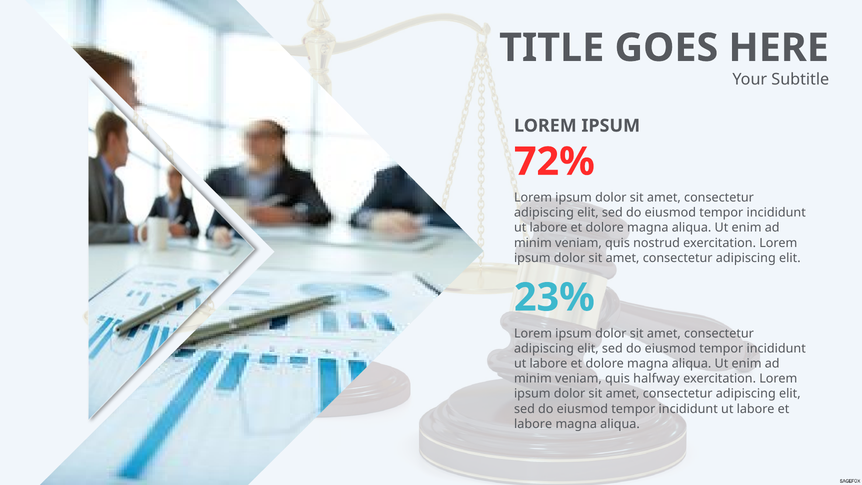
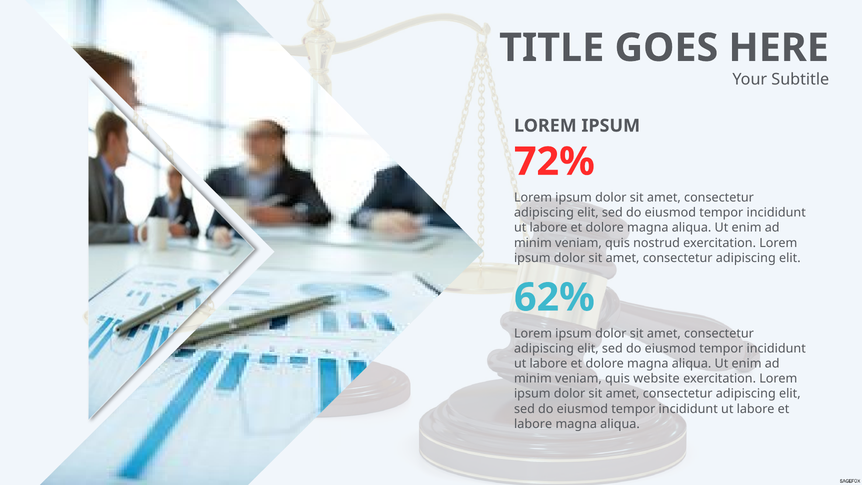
23%: 23% -> 62%
halfway: halfway -> website
